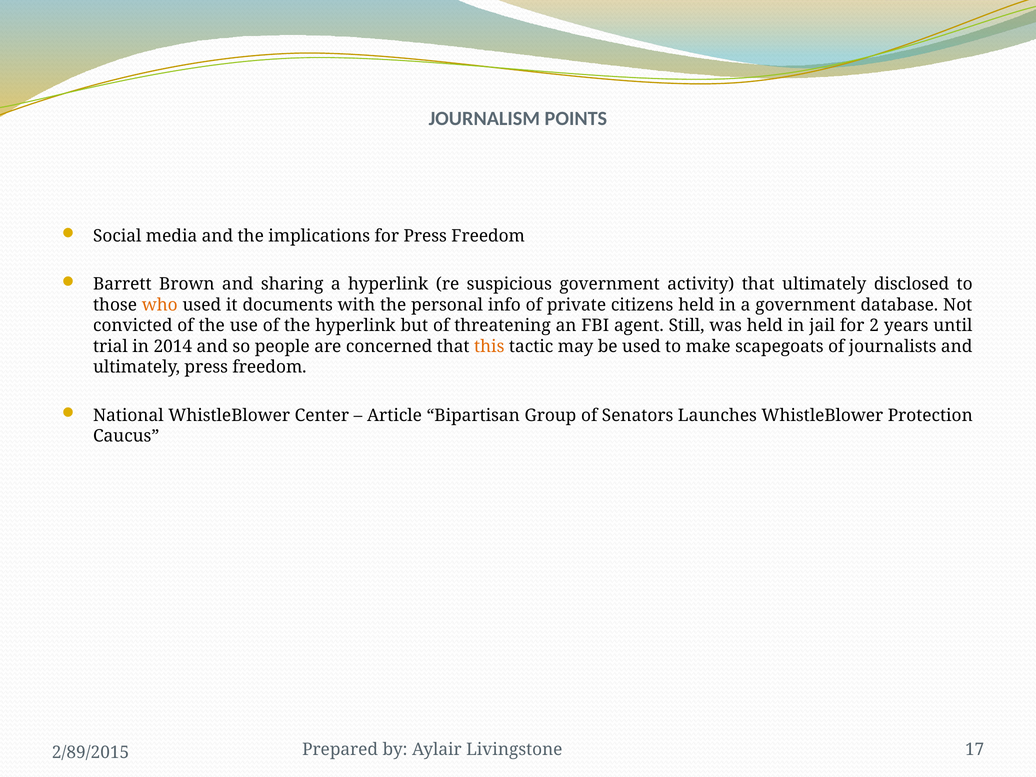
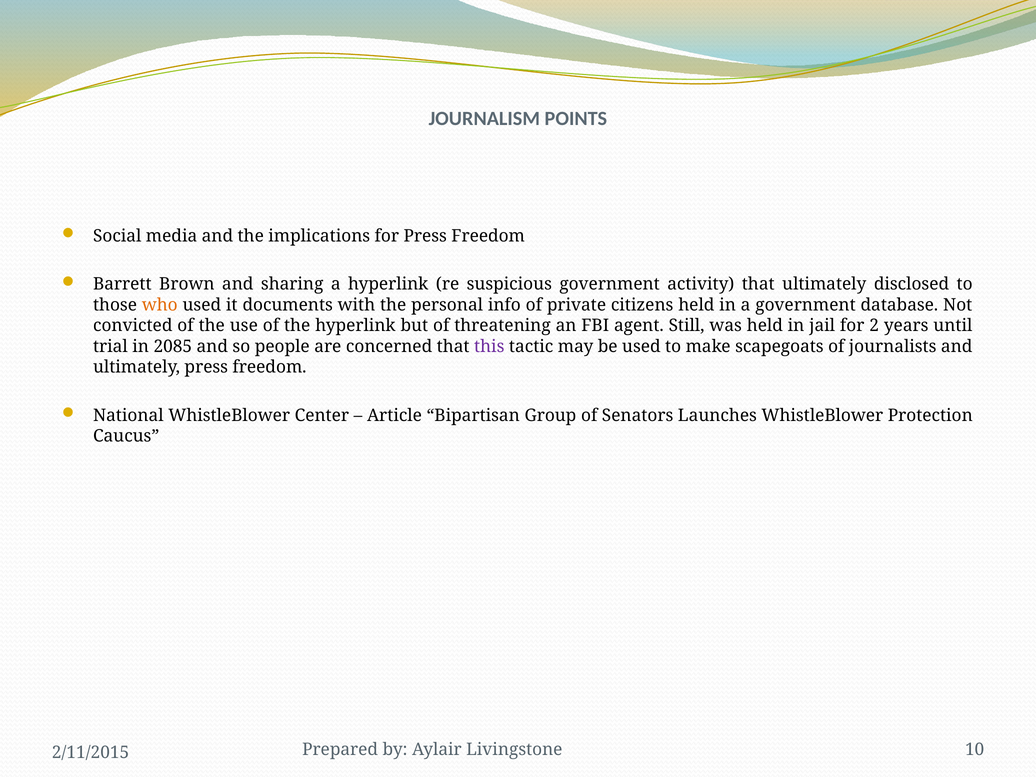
2014: 2014 -> 2085
this colour: orange -> purple
17: 17 -> 10
2/89/2015: 2/89/2015 -> 2/11/2015
